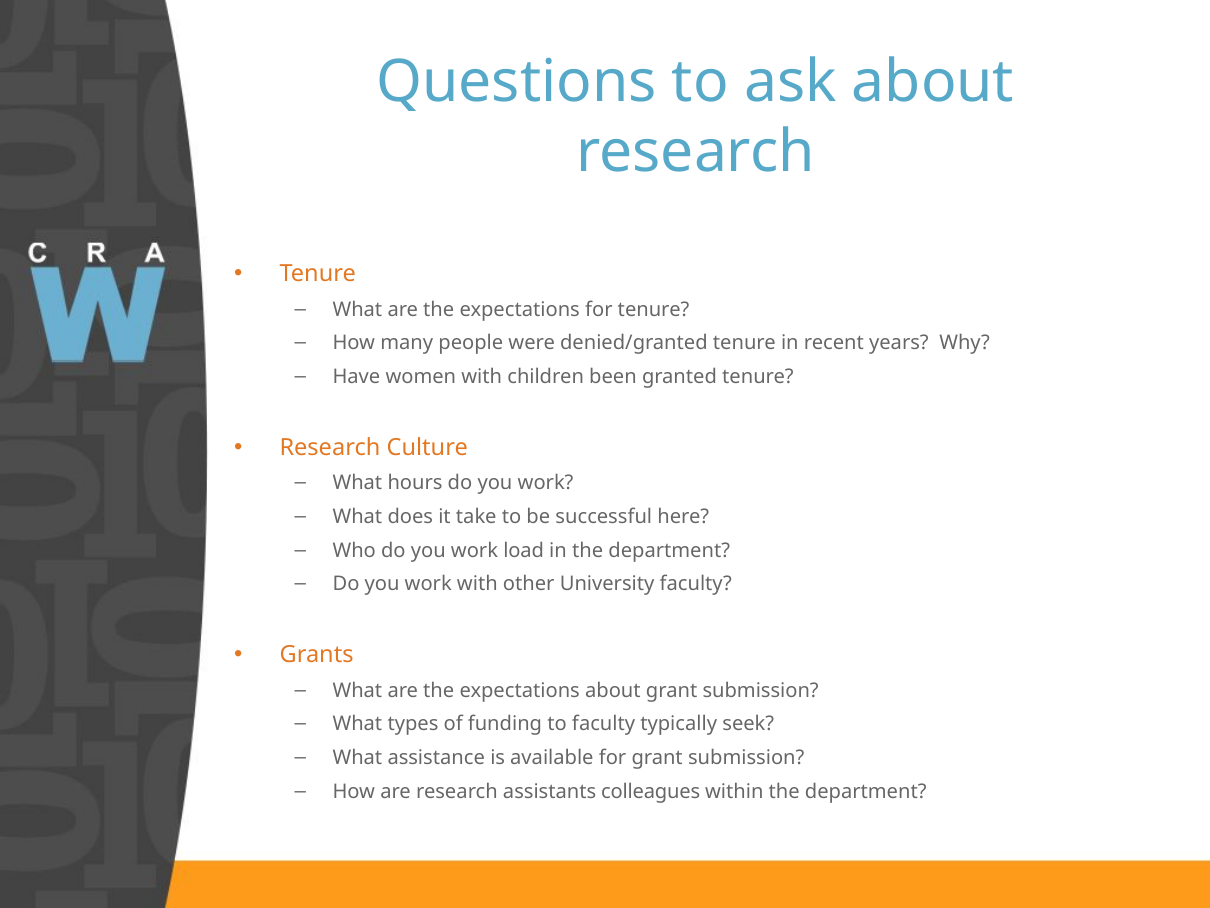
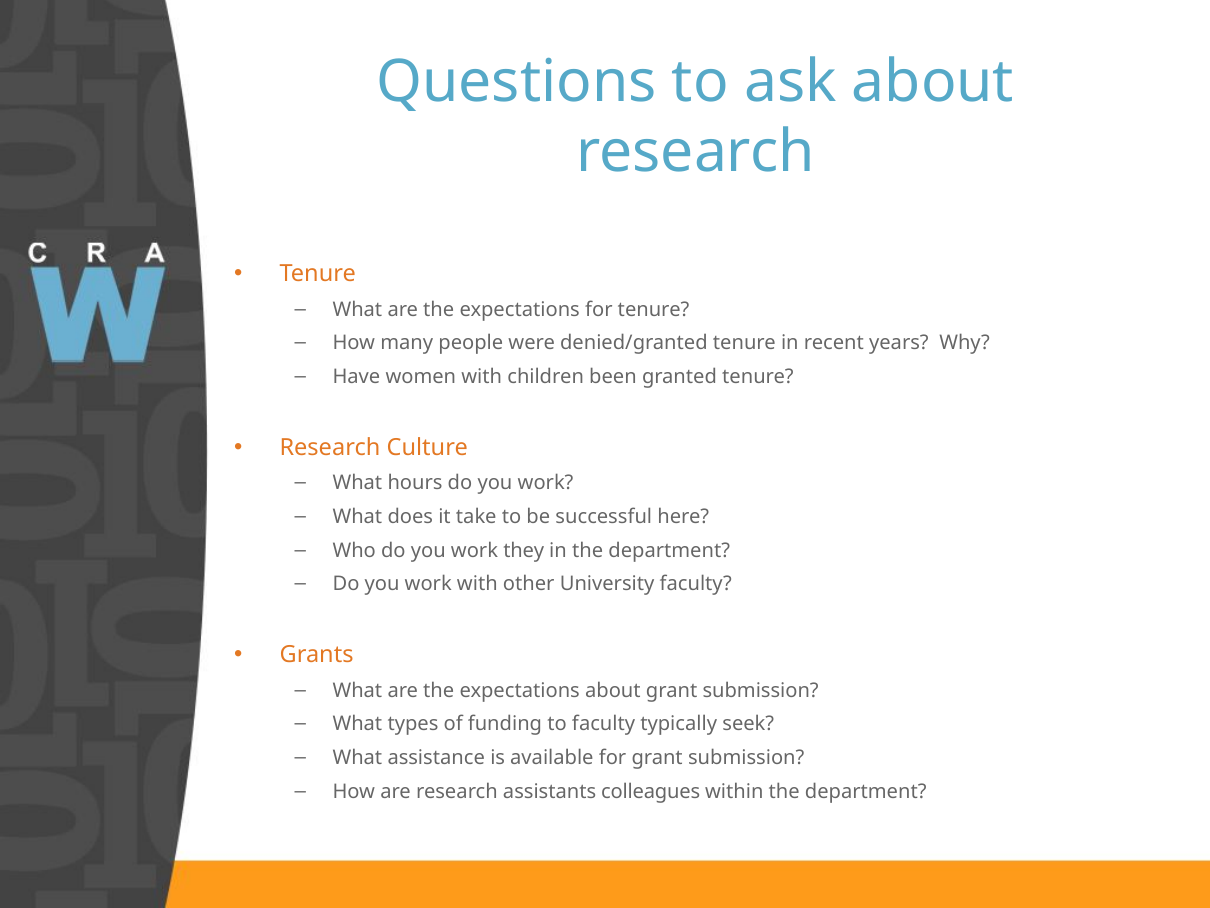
load: load -> they
